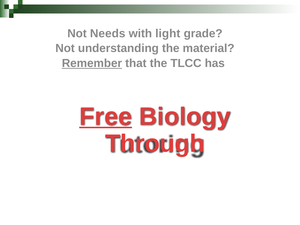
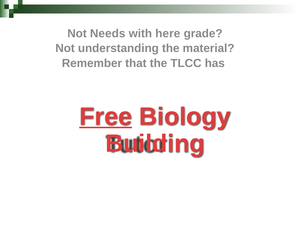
light: light -> here
Remember underline: present -> none
Through: Through -> Building
